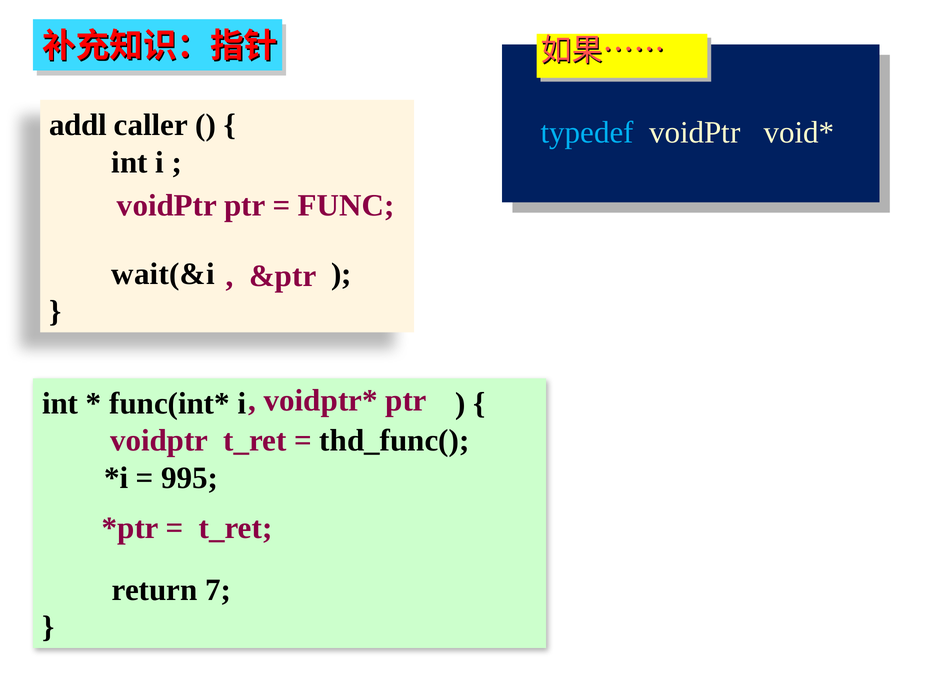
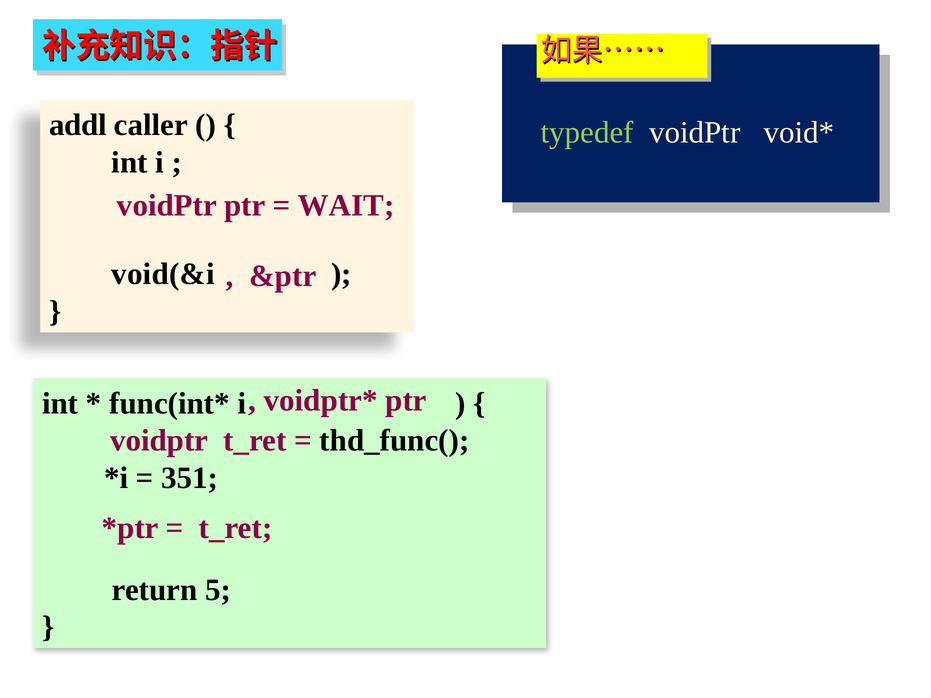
typedef colour: light blue -> light green
FUNC: FUNC -> WAIT
wait(&i: wait(&i -> void(&i
995: 995 -> 351
7: 7 -> 5
